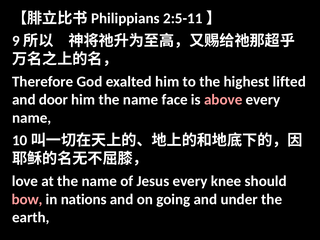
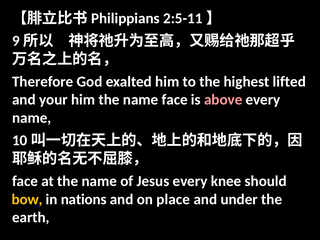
door: door -> your
love at (25, 181): love -> face
bow colour: pink -> yellow
going: going -> place
